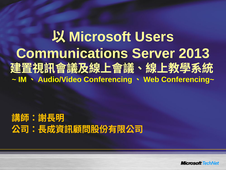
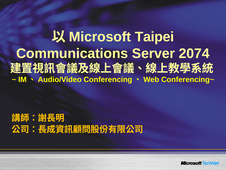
Users: Users -> Taipei
2013: 2013 -> 2074
